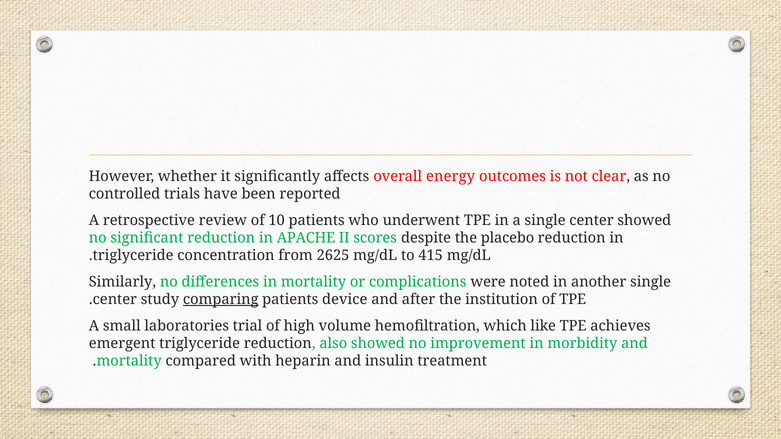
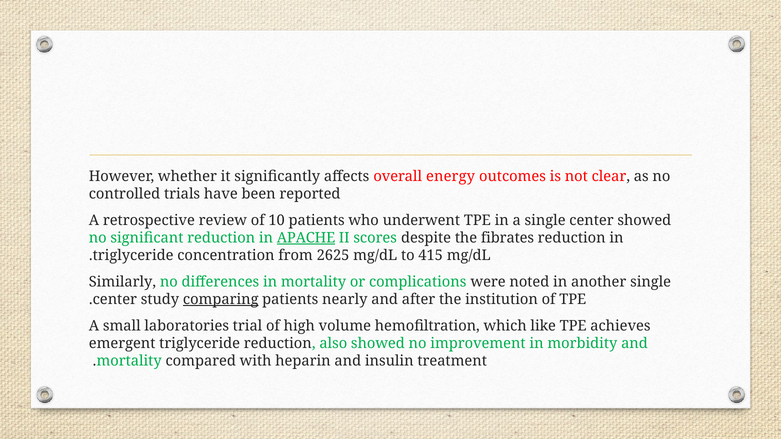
APACHE underline: none -> present
placebo: placebo -> fibrates
device: device -> nearly
